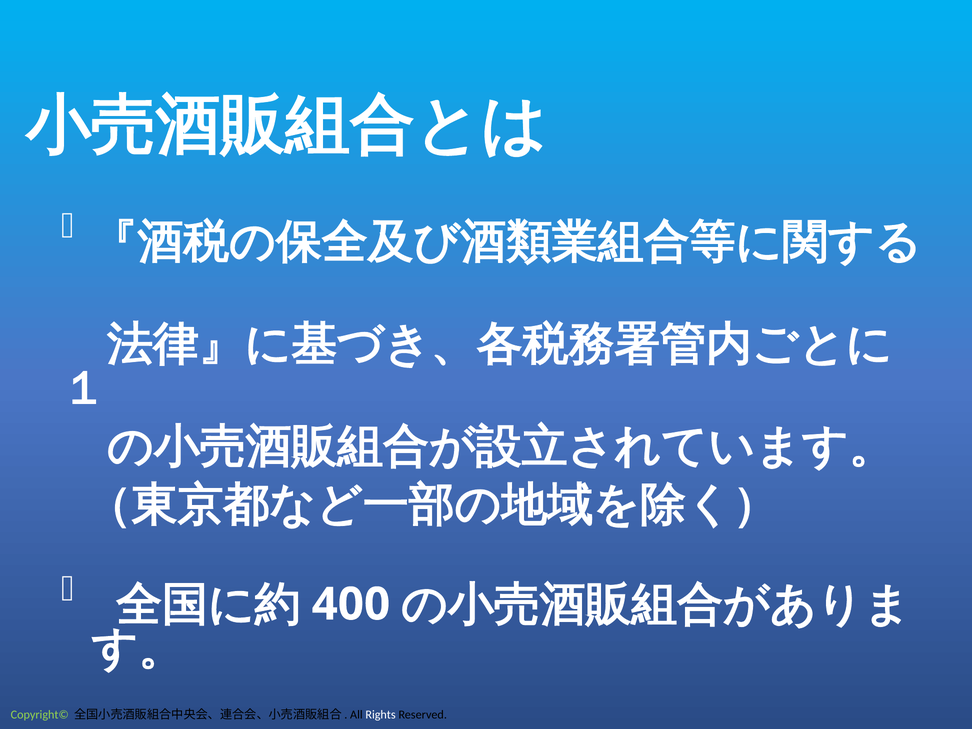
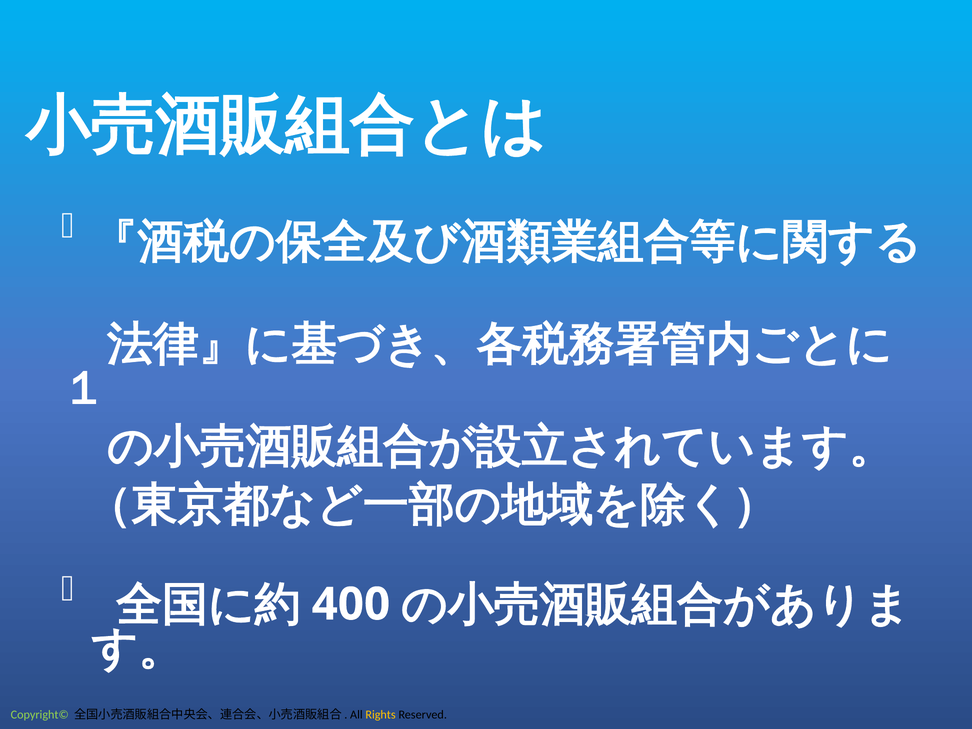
Rights colour: white -> yellow
